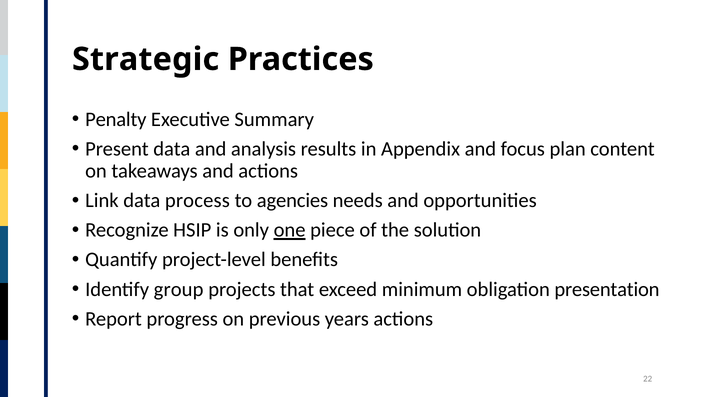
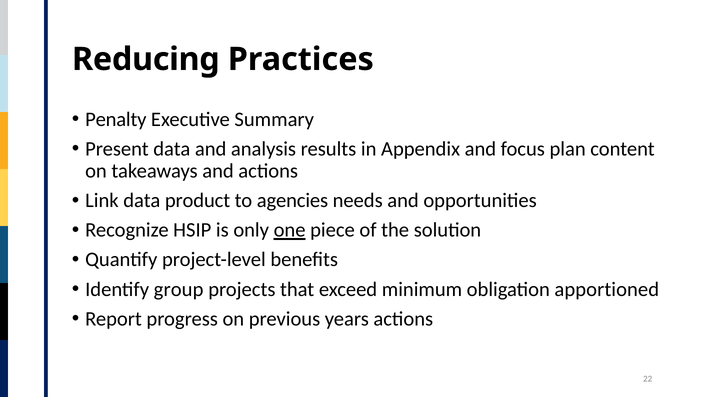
Strategic: Strategic -> Reducing
process: process -> product
presentation: presentation -> apportioned
